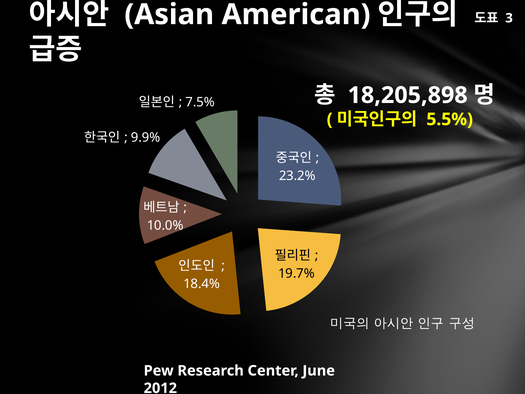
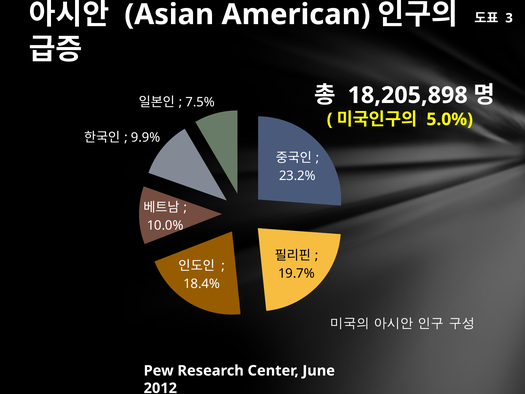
5.5%: 5.5% -> 5.0%
